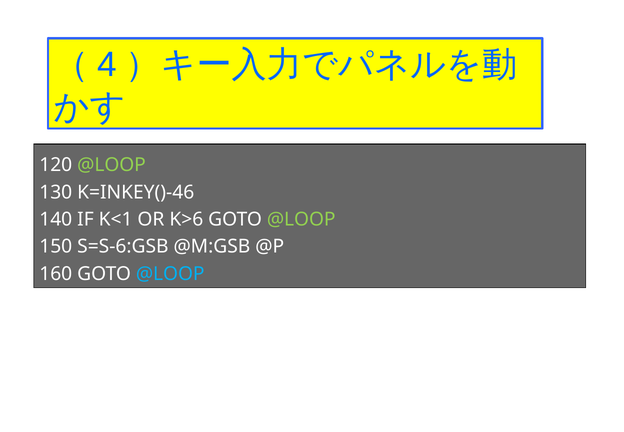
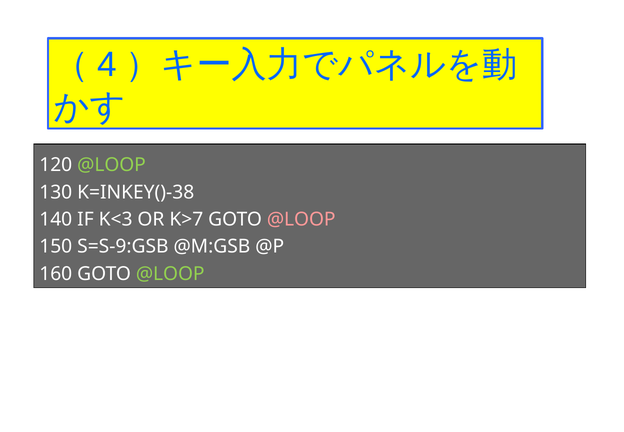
K=INKEY()-46: K=INKEY()-46 -> K=INKEY()-38
K<1: K<1 -> K<3
K>6: K>6 -> K>7
@LOOP at (301, 219) colour: light green -> pink
S=S-6:GSB: S=S-6:GSB -> S=S-9:GSB
@LOOP at (170, 274) colour: light blue -> light green
